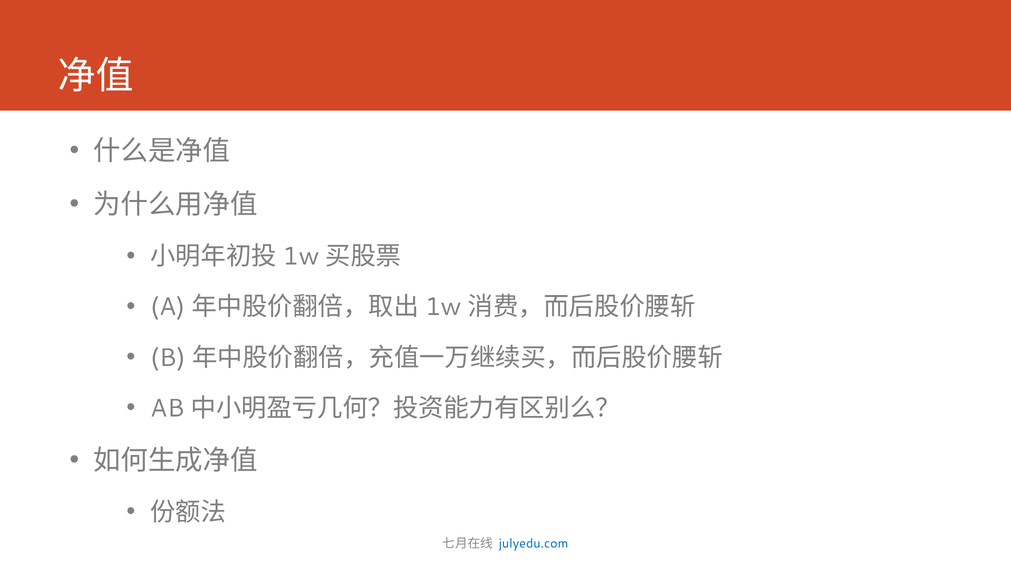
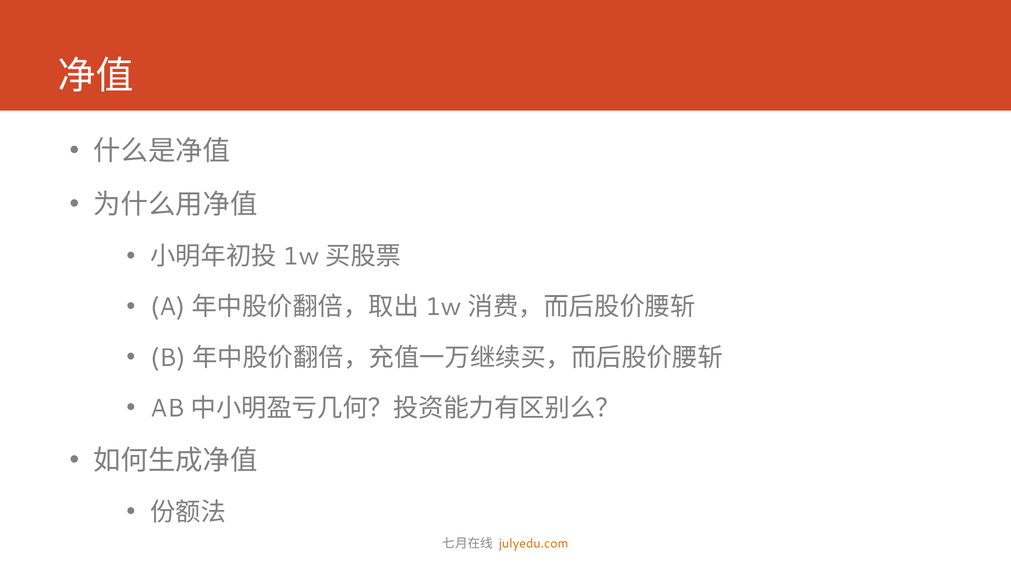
julyedu.com colour: blue -> orange
